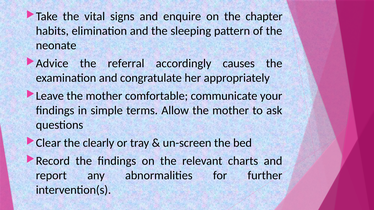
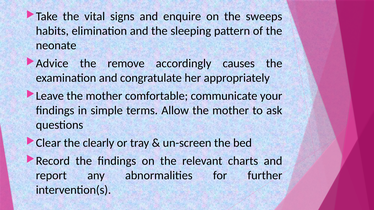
chapter: chapter -> sweeps
referral: referral -> remove
